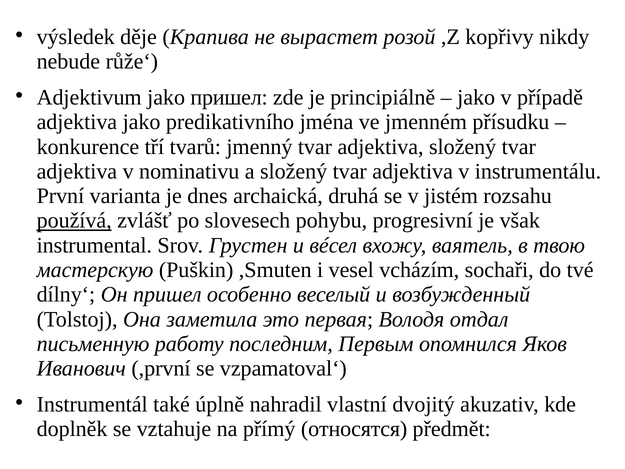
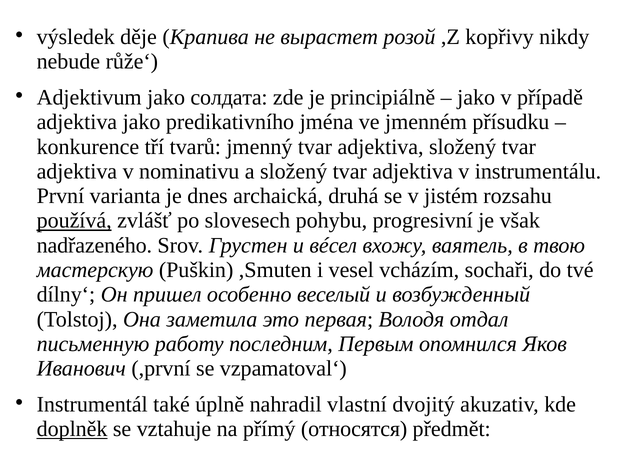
jako пришел: пришел -> солдата
instrumental: instrumental -> nadřazeného
doplněk underline: none -> present
